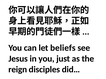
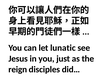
beliefs: beliefs -> lunatic
